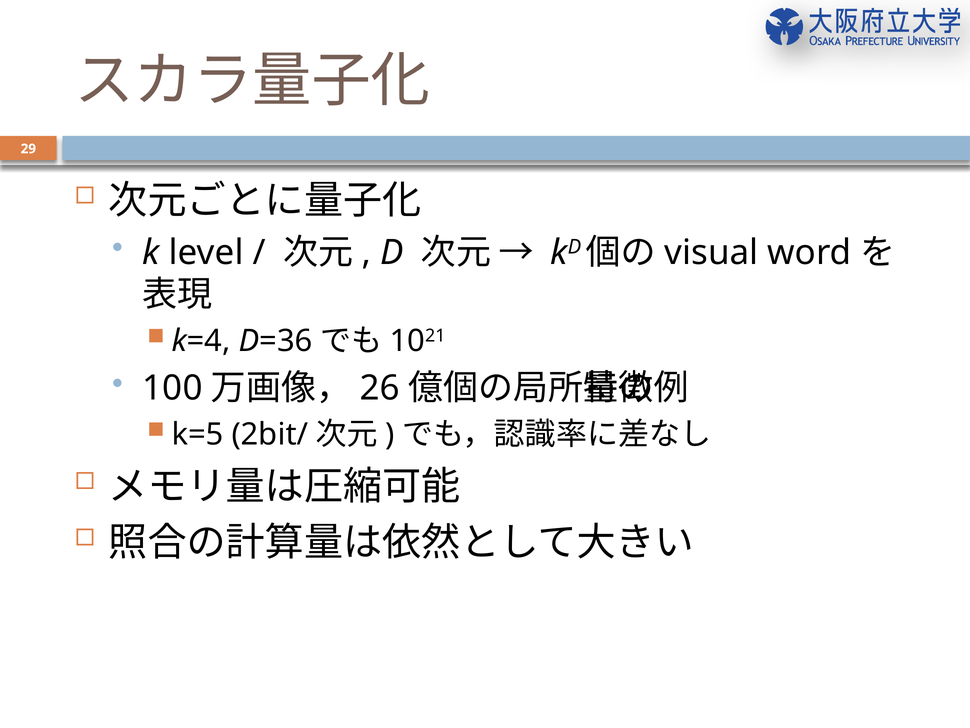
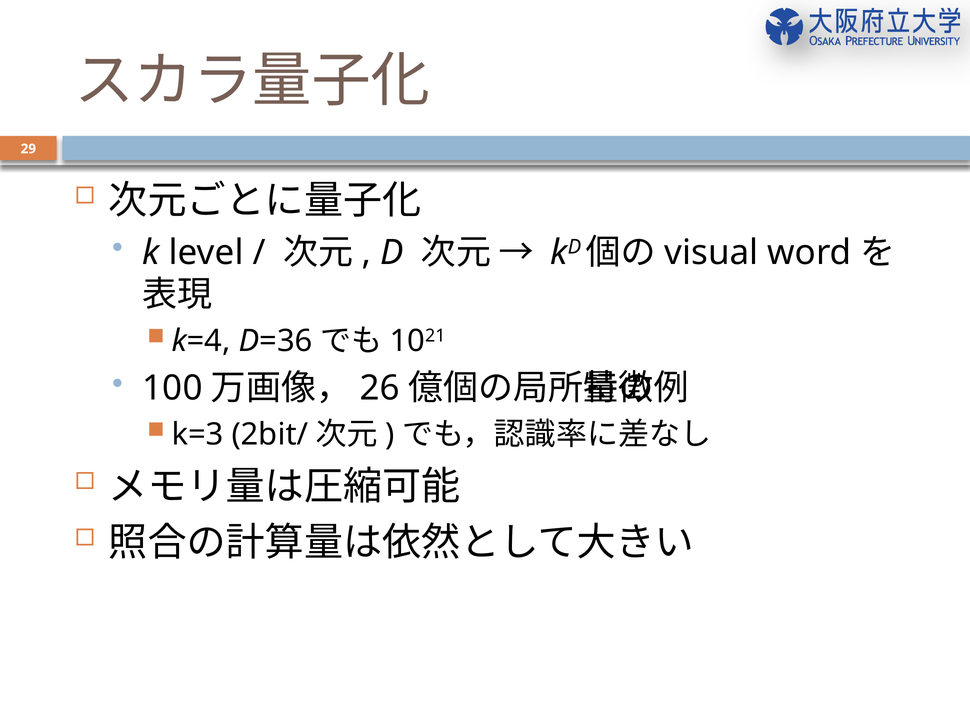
k=5: k=5 -> k=3
